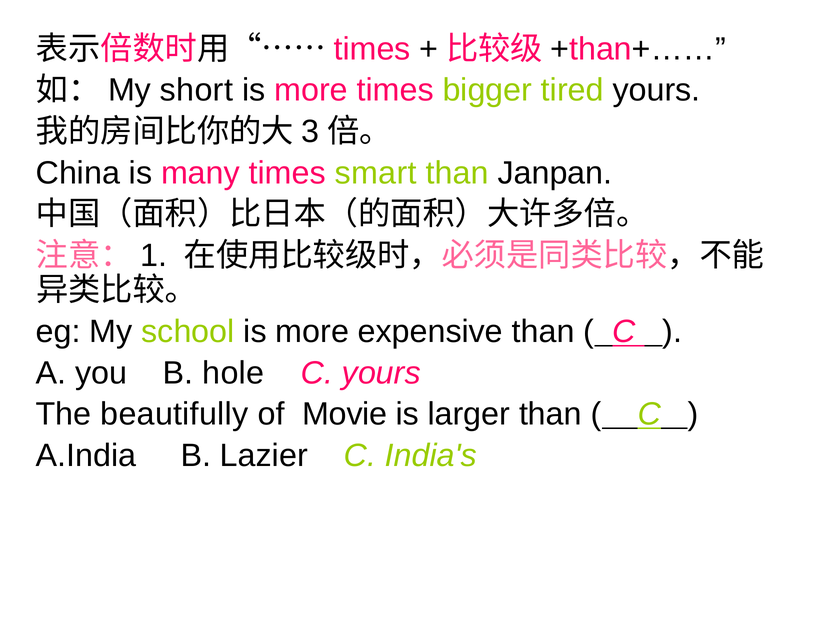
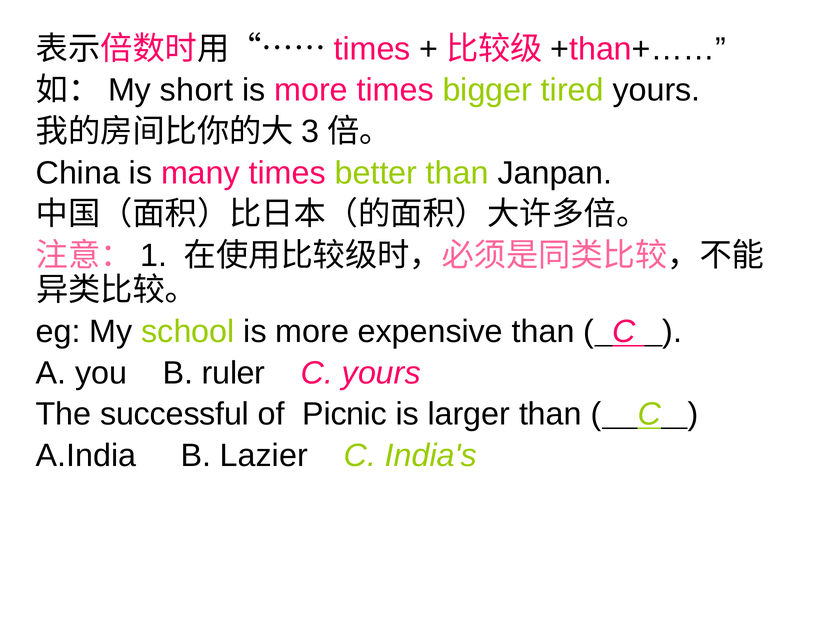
smart: smart -> better
hole: hole -> ruler
beautifully: beautifully -> successful
Movie: Movie -> Picnic
